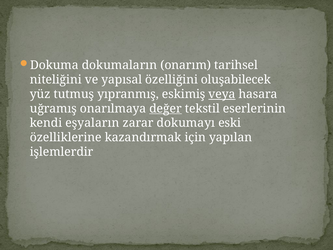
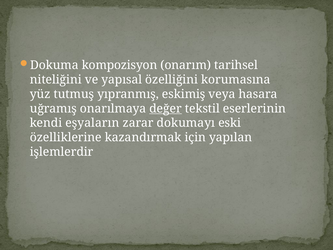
dokumaların: dokumaların -> kompozisyon
oluşabilecek: oluşabilecek -> korumasına
veya underline: present -> none
